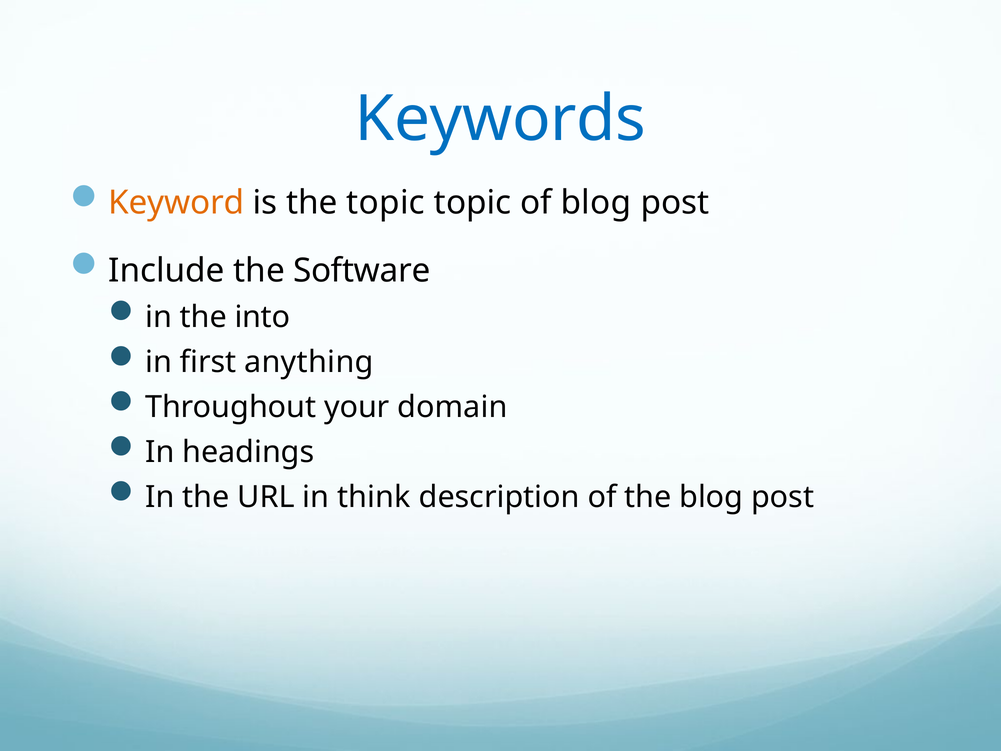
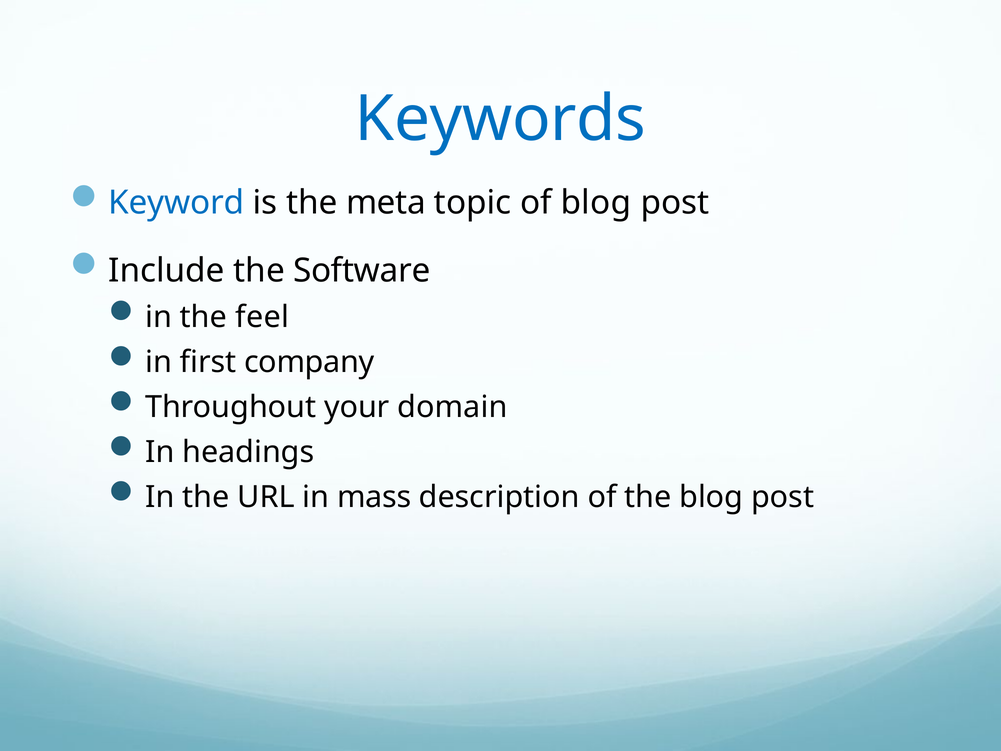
Keyword colour: orange -> blue
the topic: topic -> meta
into: into -> feel
anything: anything -> company
think: think -> mass
